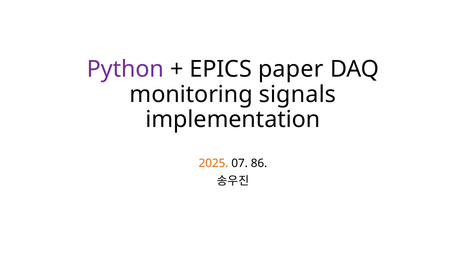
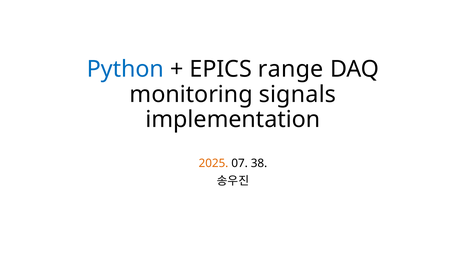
Python colour: purple -> blue
paper: paper -> range
86: 86 -> 38
